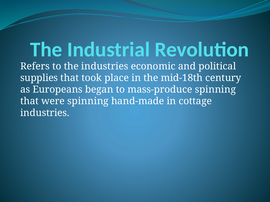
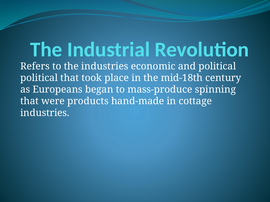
supplies at (39, 78): supplies -> political
were spinning: spinning -> products
